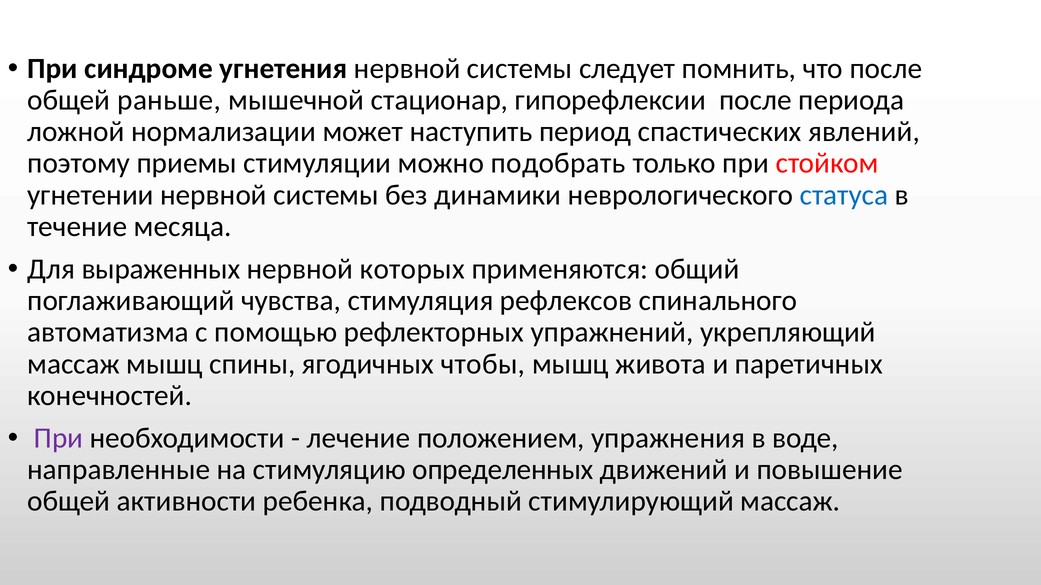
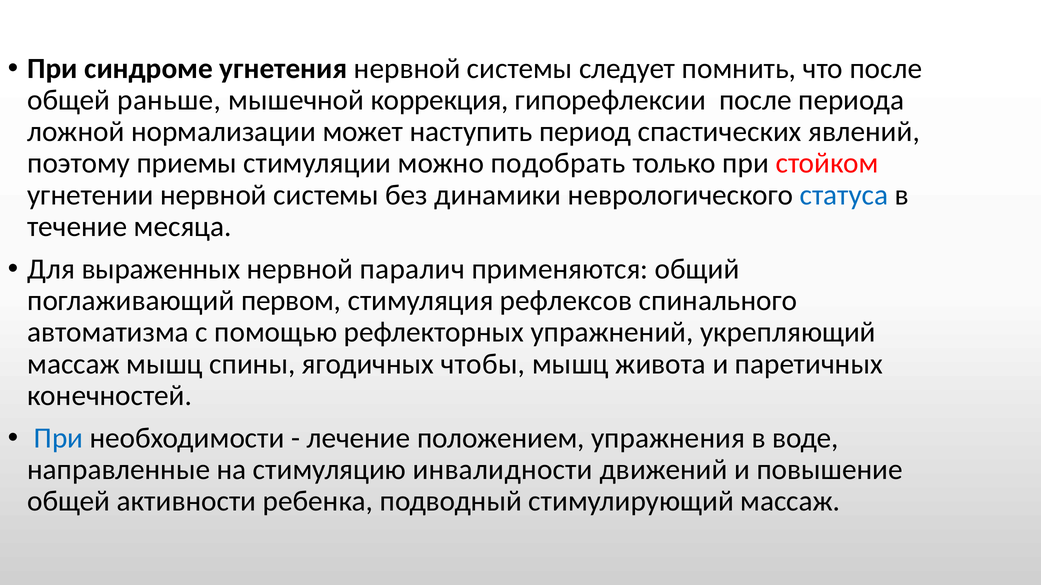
стационар: стационар -> коррекция
которых: которых -> паралич
чувства: чувства -> первом
При at (59, 438) colour: purple -> blue
определенных: определенных -> инвалидности
